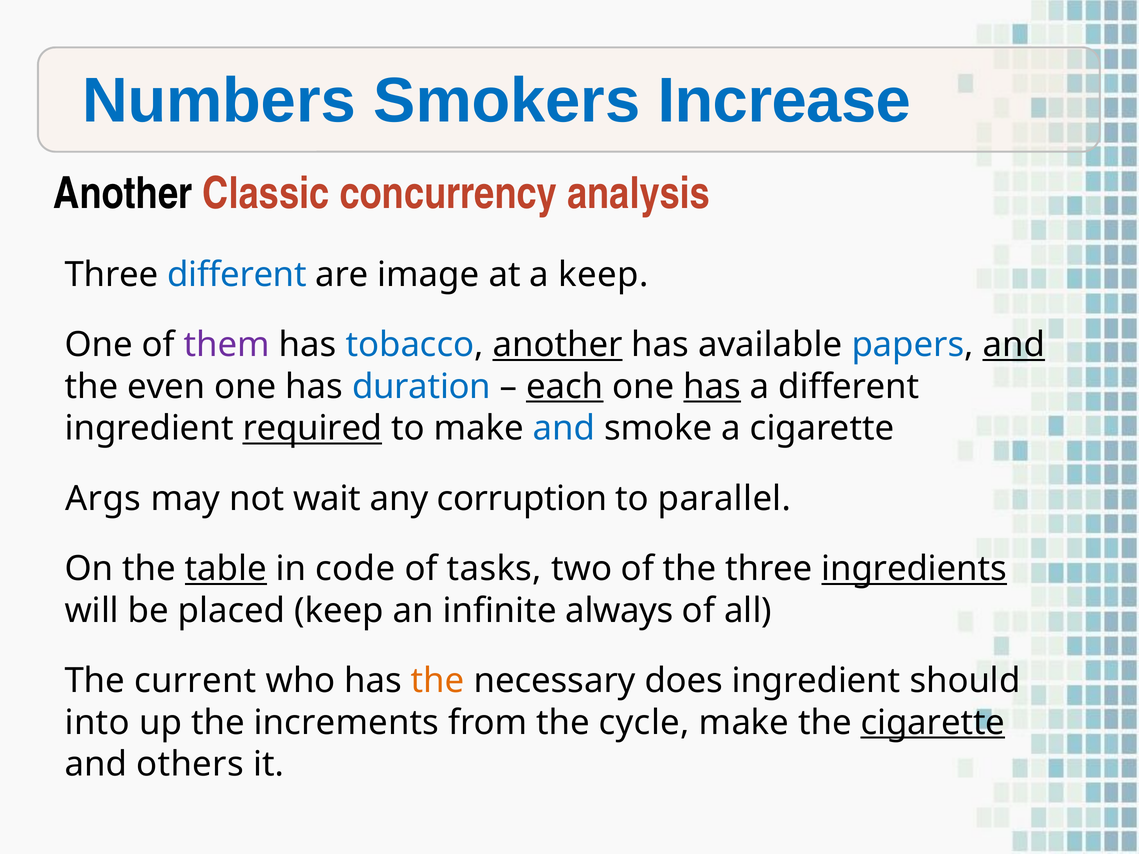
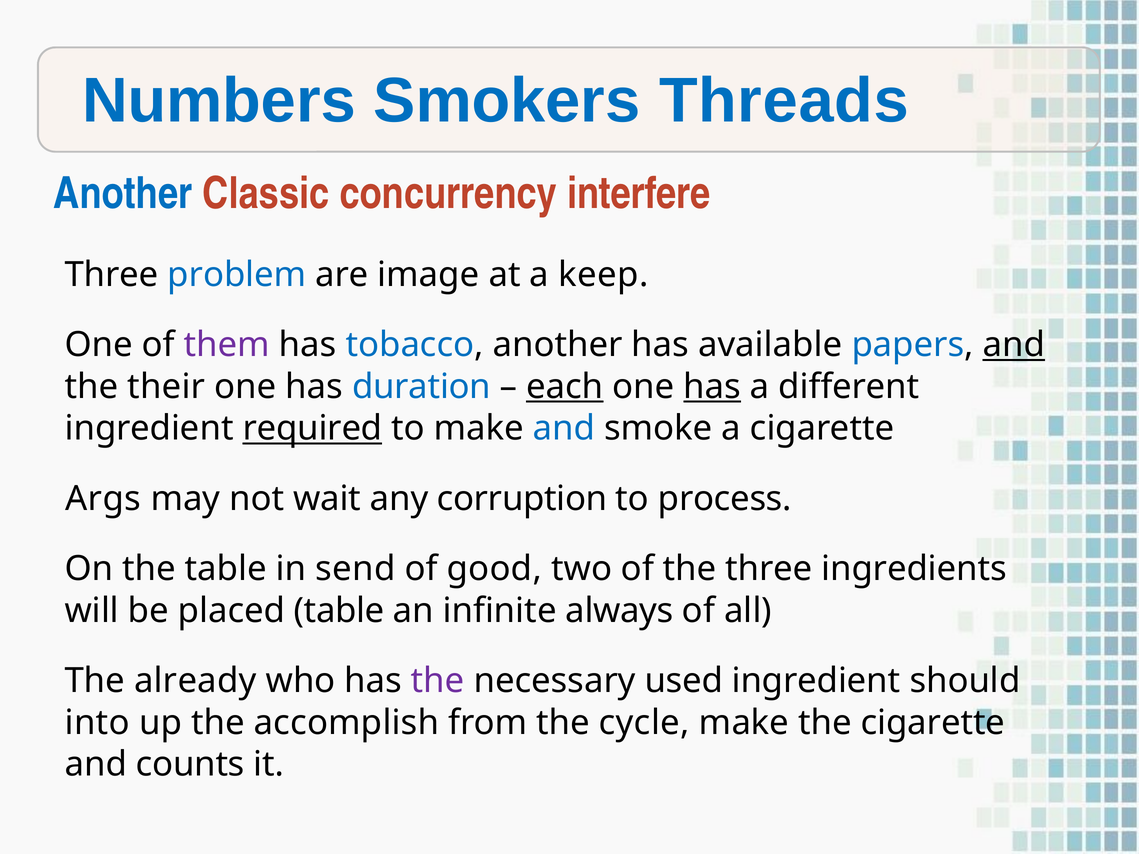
Increase: Increase -> Threads
Another at (123, 194) colour: black -> blue
analysis: analysis -> interfere
Three different: different -> problem
another at (558, 345) underline: present -> none
even: even -> their
parallel: parallel -> process
table at (226, 569) underline: present -> none
code: code -> send
tasks: tasks -> good
ingredients underline: present -> none
placed keep: keep -> table
current: current -> already
the at (438, 681) colour: orange -> purple
does: does -> used
increments: increments -> accomplish
cigarette at (933, 723) underline: present -> none
others: others -> counts
